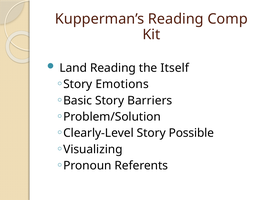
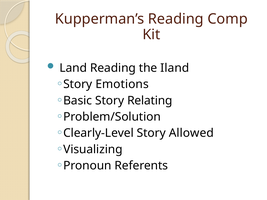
Itself: Itself -> Iland
Barriers: Barriers -> Relating
Possible: Possible -> Allowed
